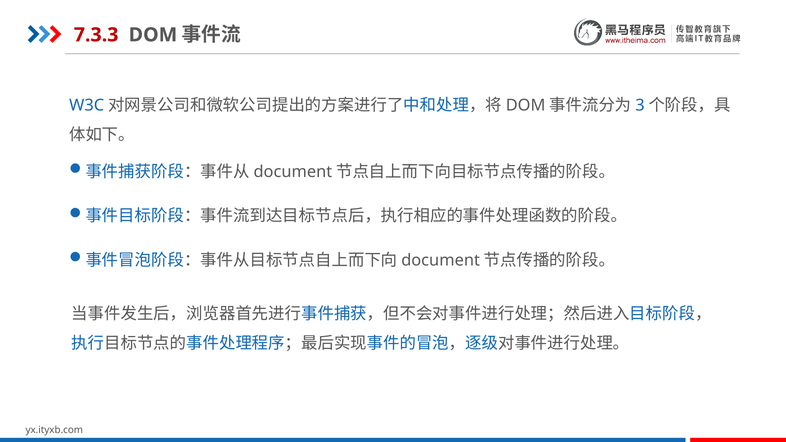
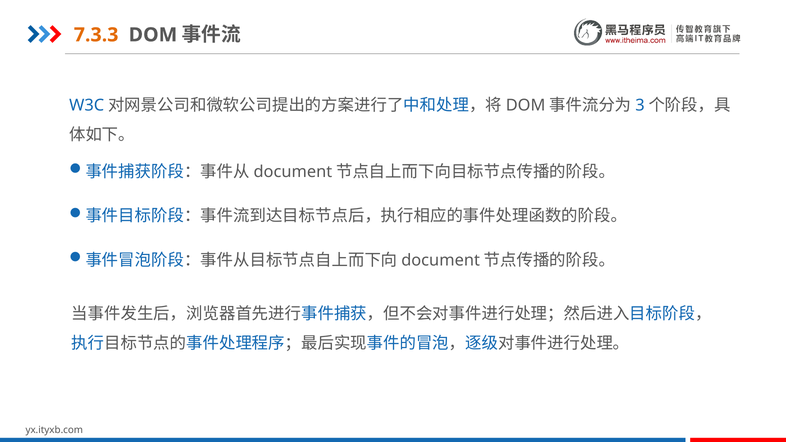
7.3.3 colour: red -> orange
